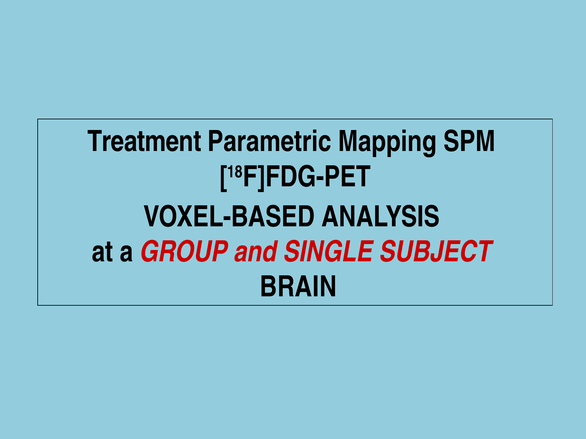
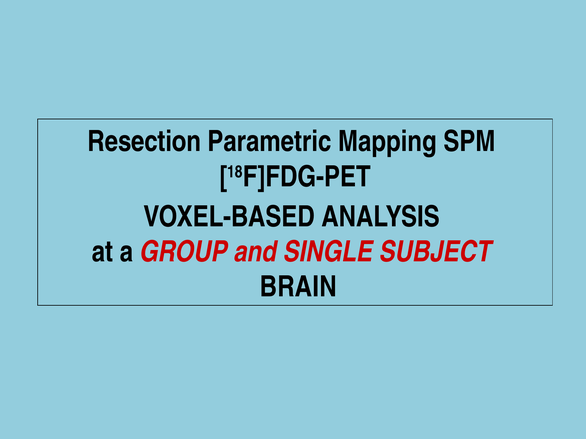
Treatment: Treatment -> Resection
